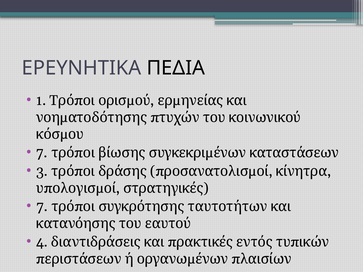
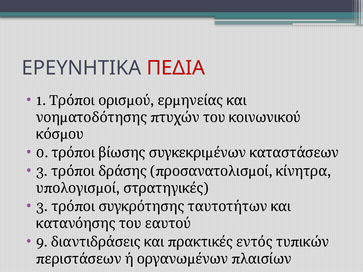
ΠΕΔΙΑ colour: black -> red
7 at (42, 153): 7 -> 0
7 at (42, 207): 7 -> 3
4: 4 -> 9
